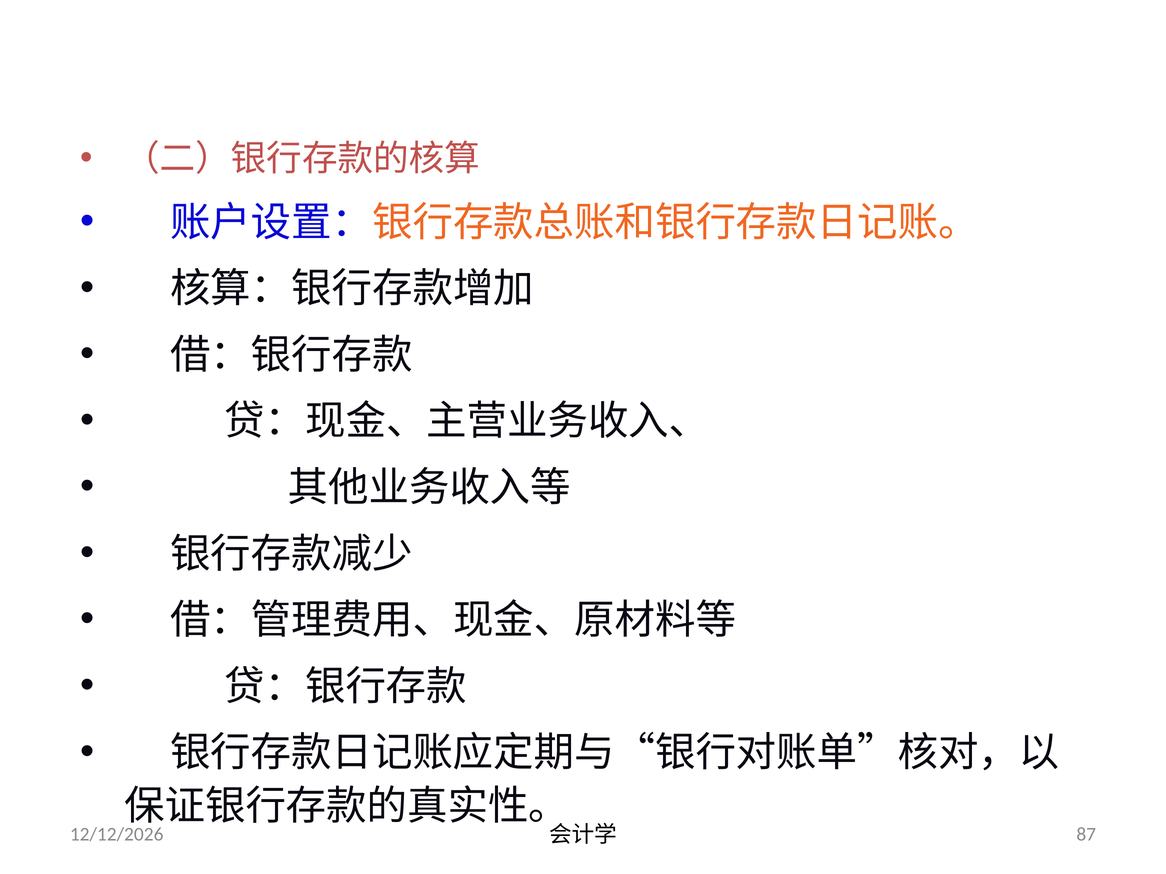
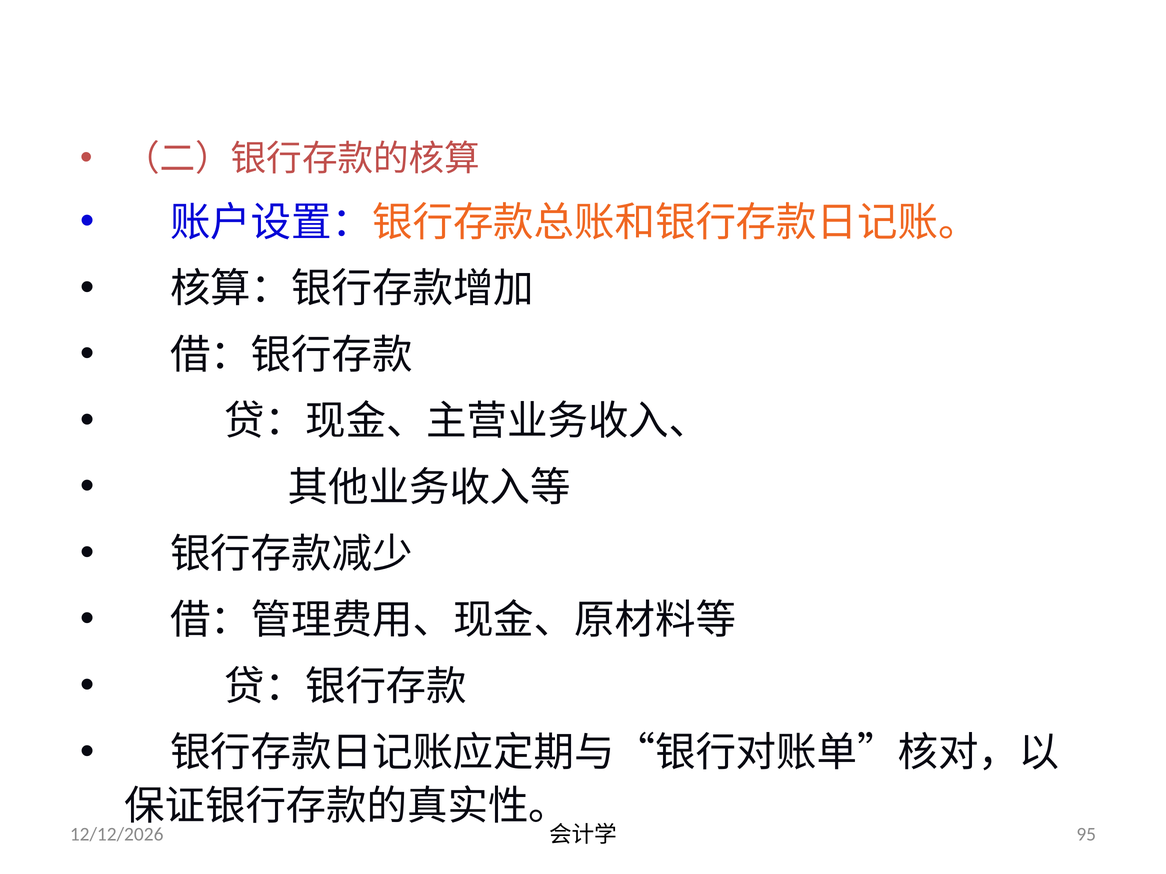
87: 87 -> 95
